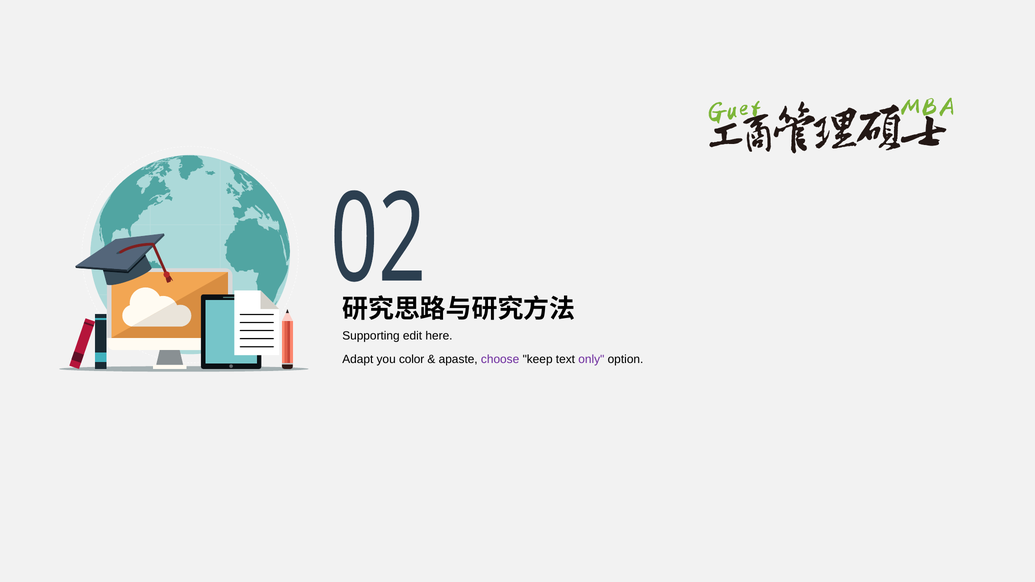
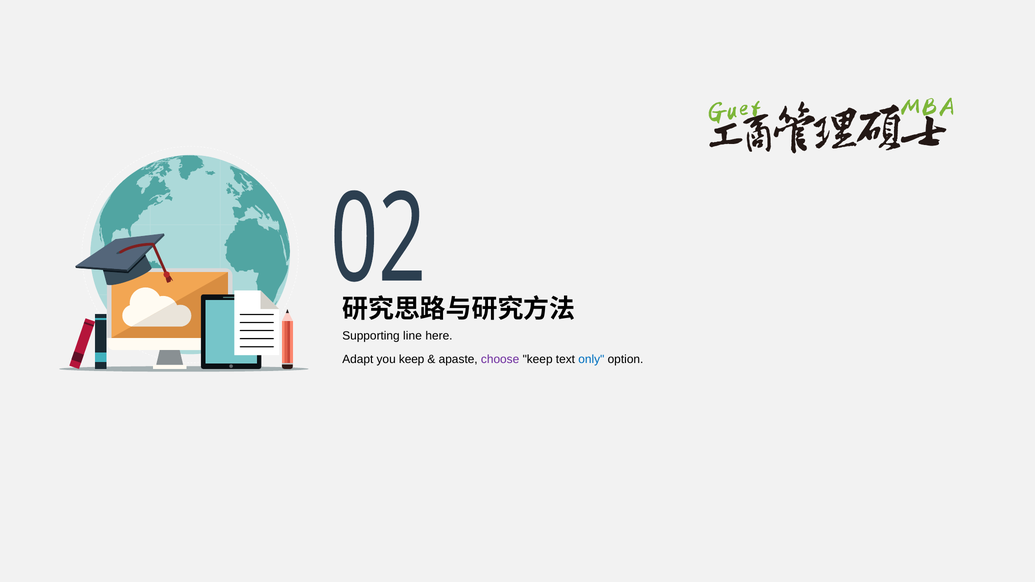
edit: edit -> line
you color: color -> keep
only colour: purple -> blue
